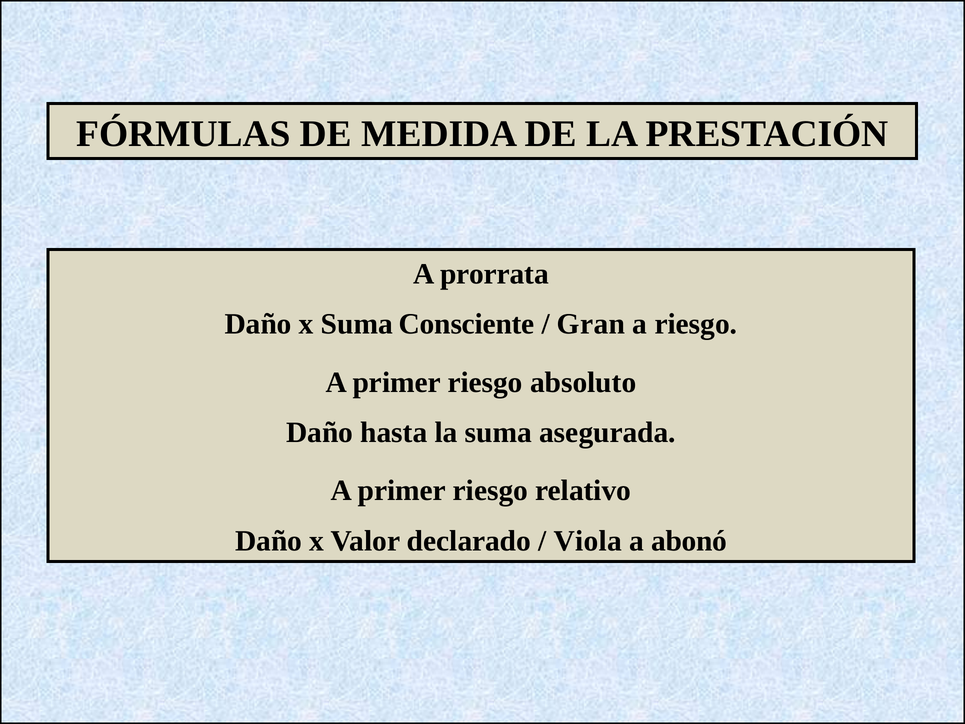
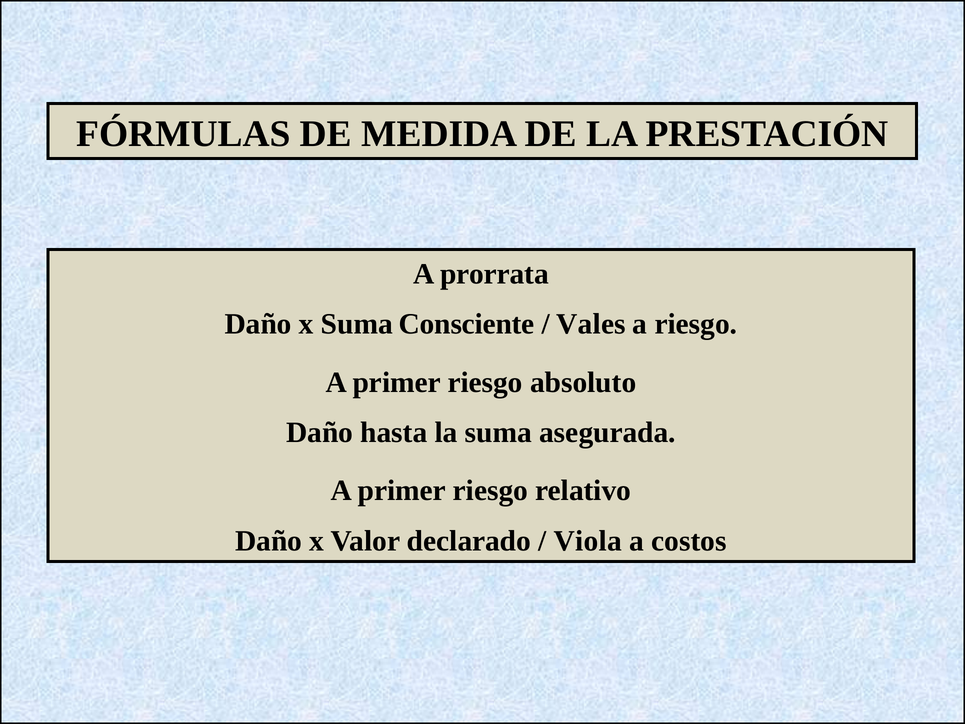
Gran: Gran -> Vales
abonó: abonó -> costos
